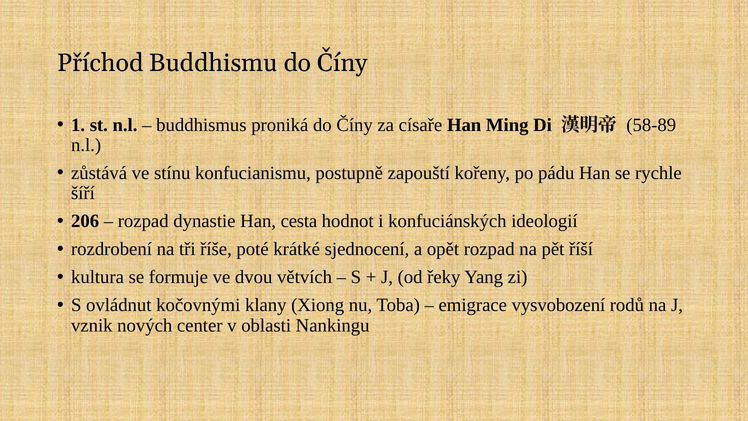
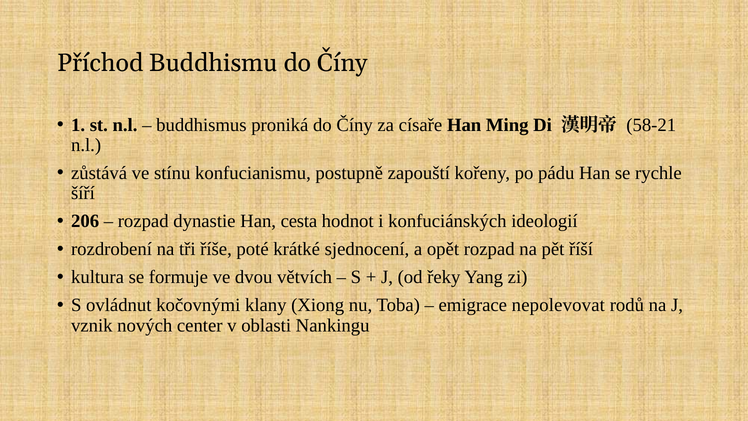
58-89: 58-89 -> 58-21
vysvobození: vysvobození -> nepolevovat
